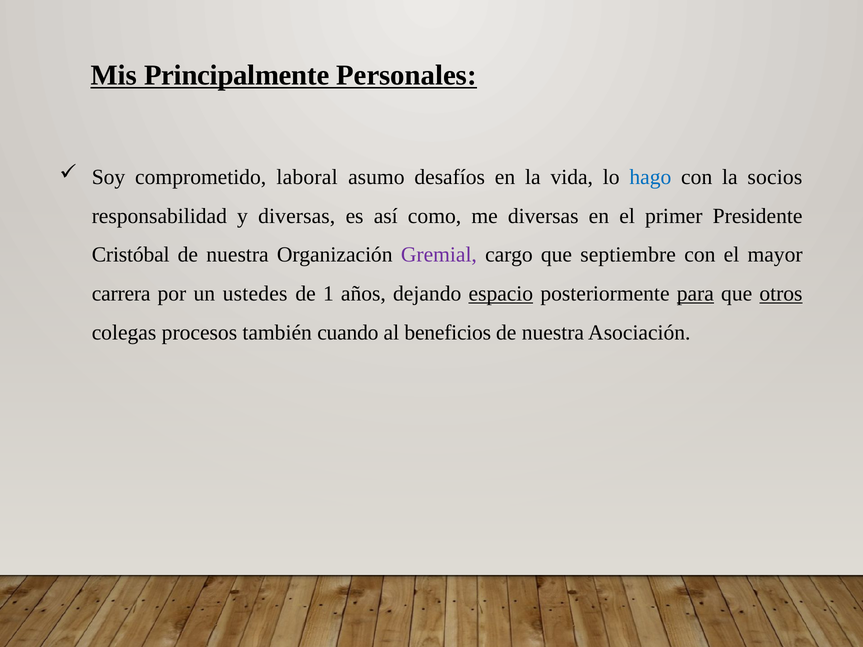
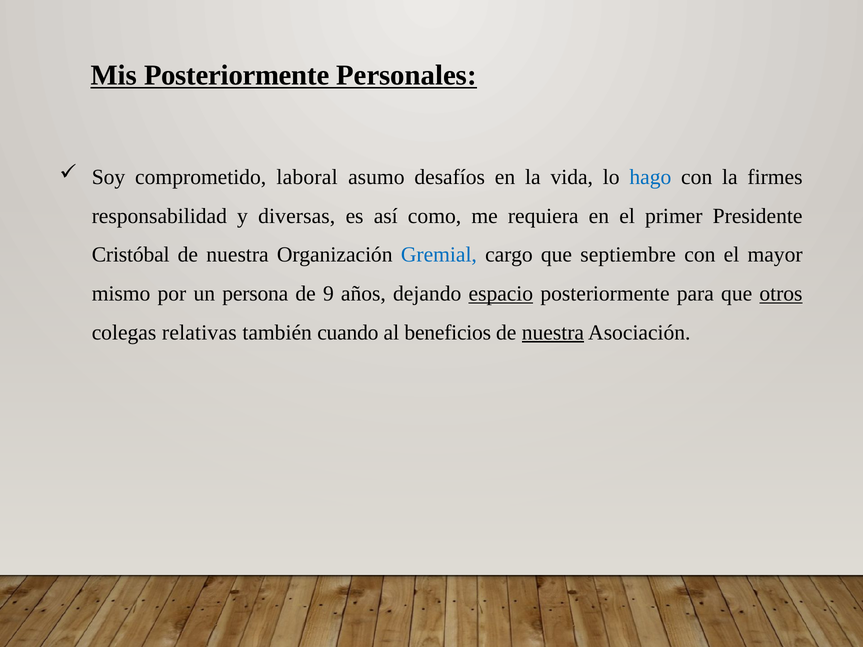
Mis Principalmente: Principalmente -> Posteriormente
socios: socios -> firmes
me diversas: diversas -> requiera
Gremial colour: purple -> blue
carrera: carrera -> mismo
ustedes: ustedes -> persona
1: 1 -> 9
para underline: present -> none
procesos: procesos -> relativas
nuestra at (553, 333) underline: none -> present
